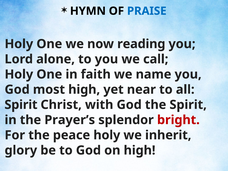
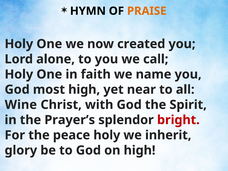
PRAISE colour: blue -> orange
reading: reading -> created
Spirit at (21, 105): Spirit -> Wine
